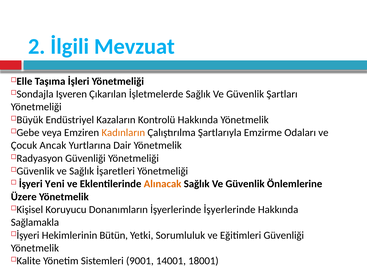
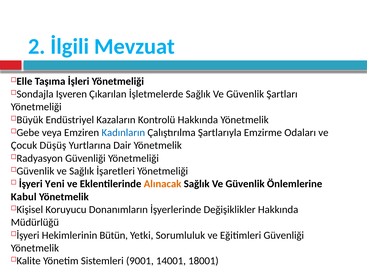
Kadınların colour: orange -> blue
Ancak: Ancak -> Düşüş
Üzere: Üzere -> Kabul
İşyerlerinde İşyerlerinde: İşyerlerinde -> Değişiklikler
Sağlamakla: Sağlamakla -> Müdürlüğü
